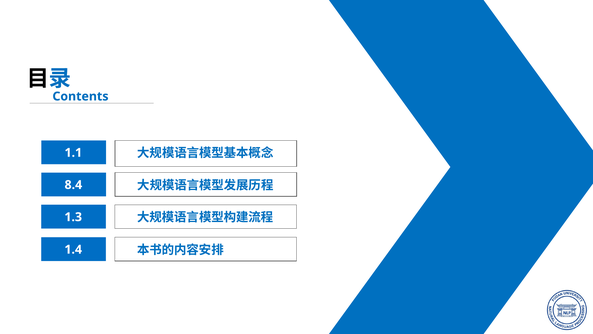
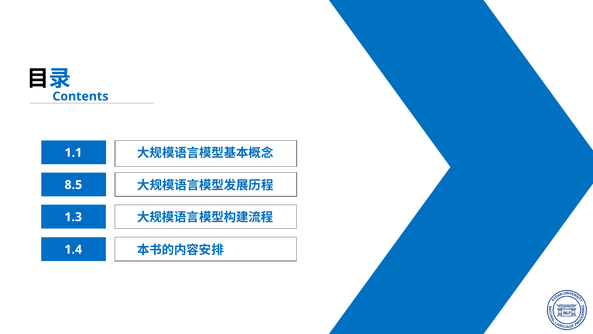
8.4: 8.4 -> 8.5
